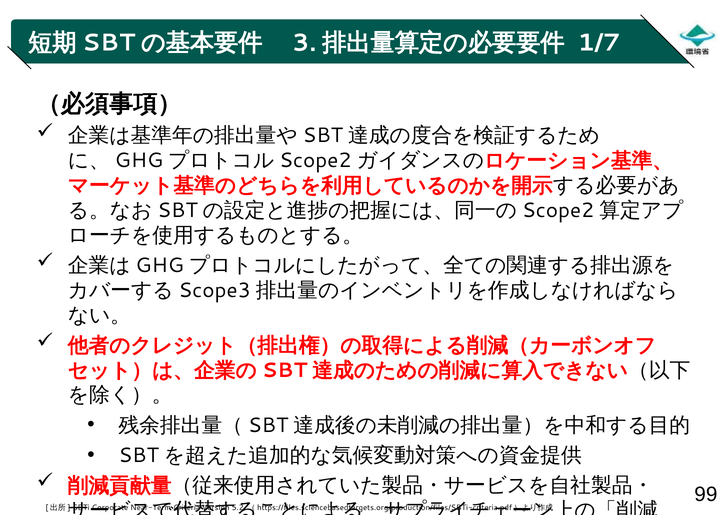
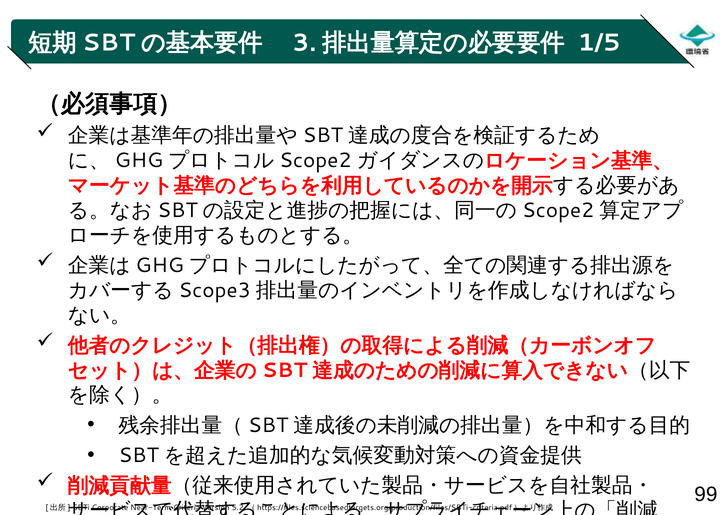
1/7: 1/7 -> 1/5
